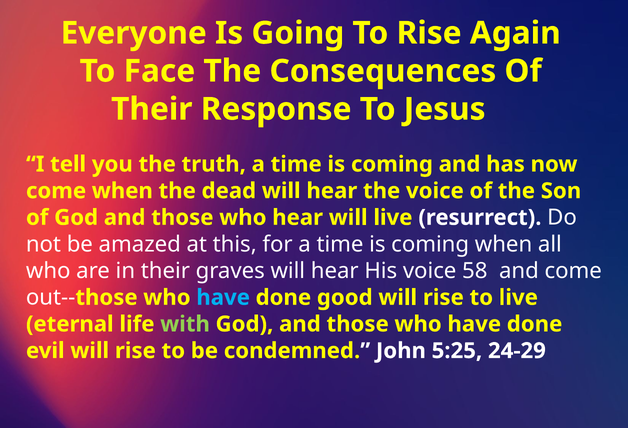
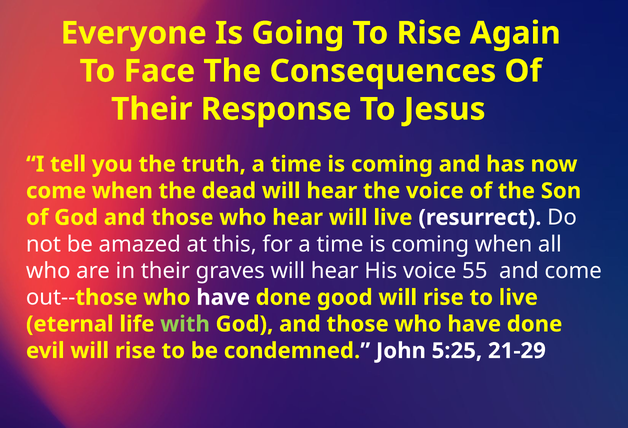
58: 58 -> 55
have at (223, 298) colour: light blue -> white
24-29: 24-29 -> 21-29
